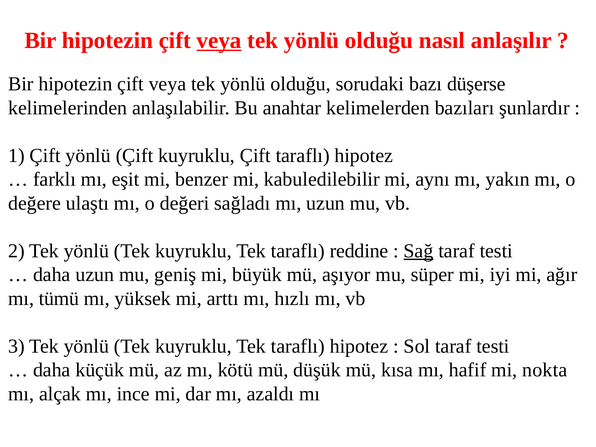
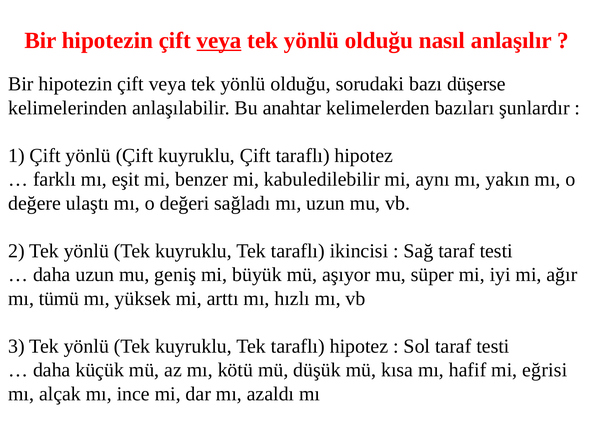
reddine: reddine -> ikincisi
Sağ underline: present -> none
nokta: nokta -> eğrisi
